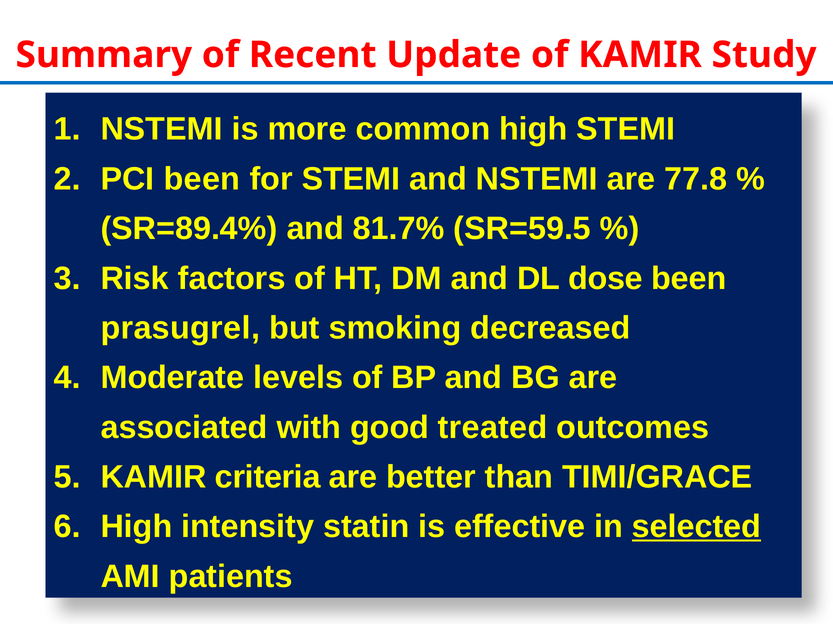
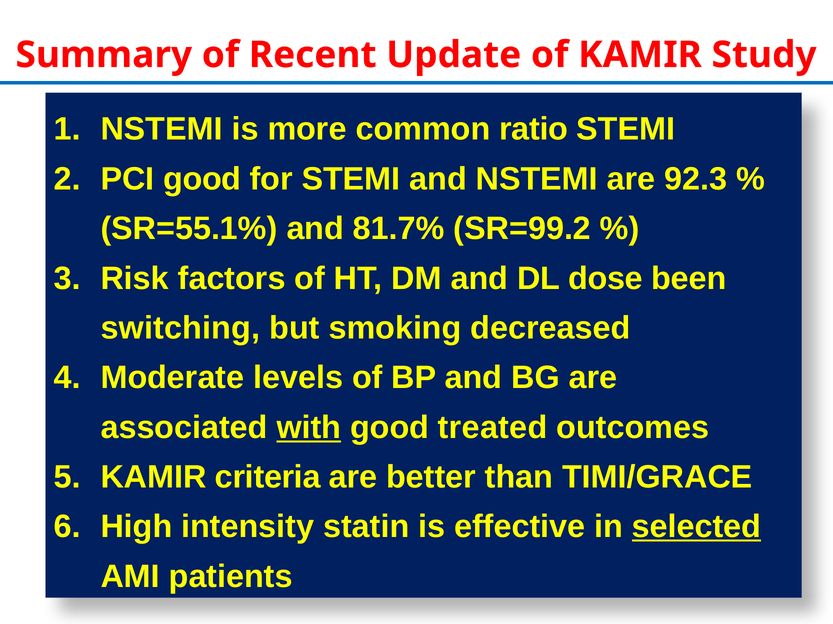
common high: high -> ratio
PCI been: been -> good
77.8: 77.8 -> 92.3
SR=89.4%: SR=89.4% -> SR=55.1%
SR=59.5: SR=59.5 -> SR=99.2
prasugrel: prasugrel -> switching
with underline: none -> present
